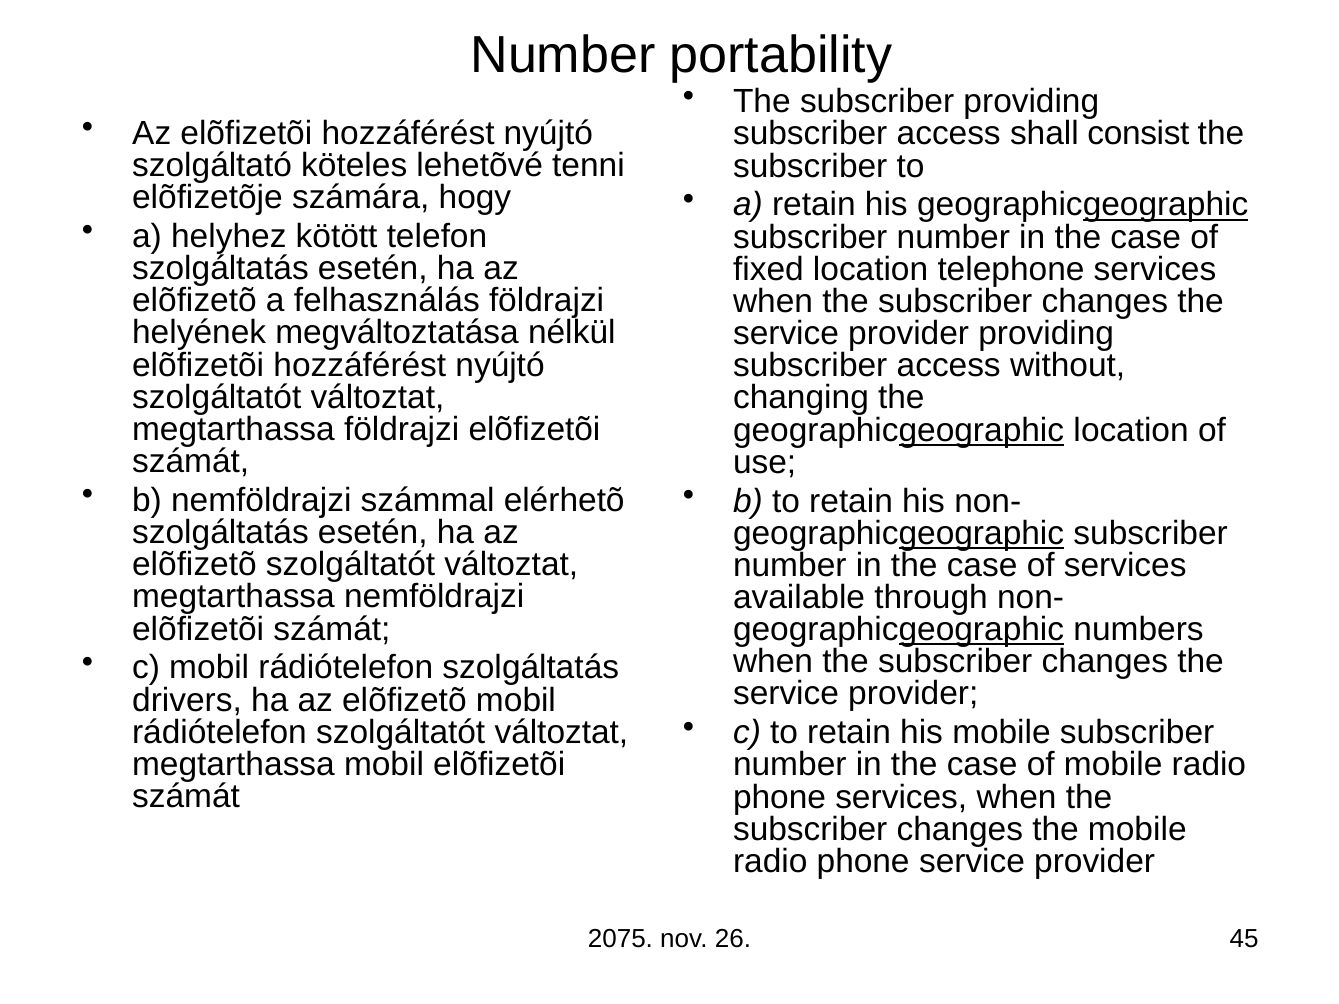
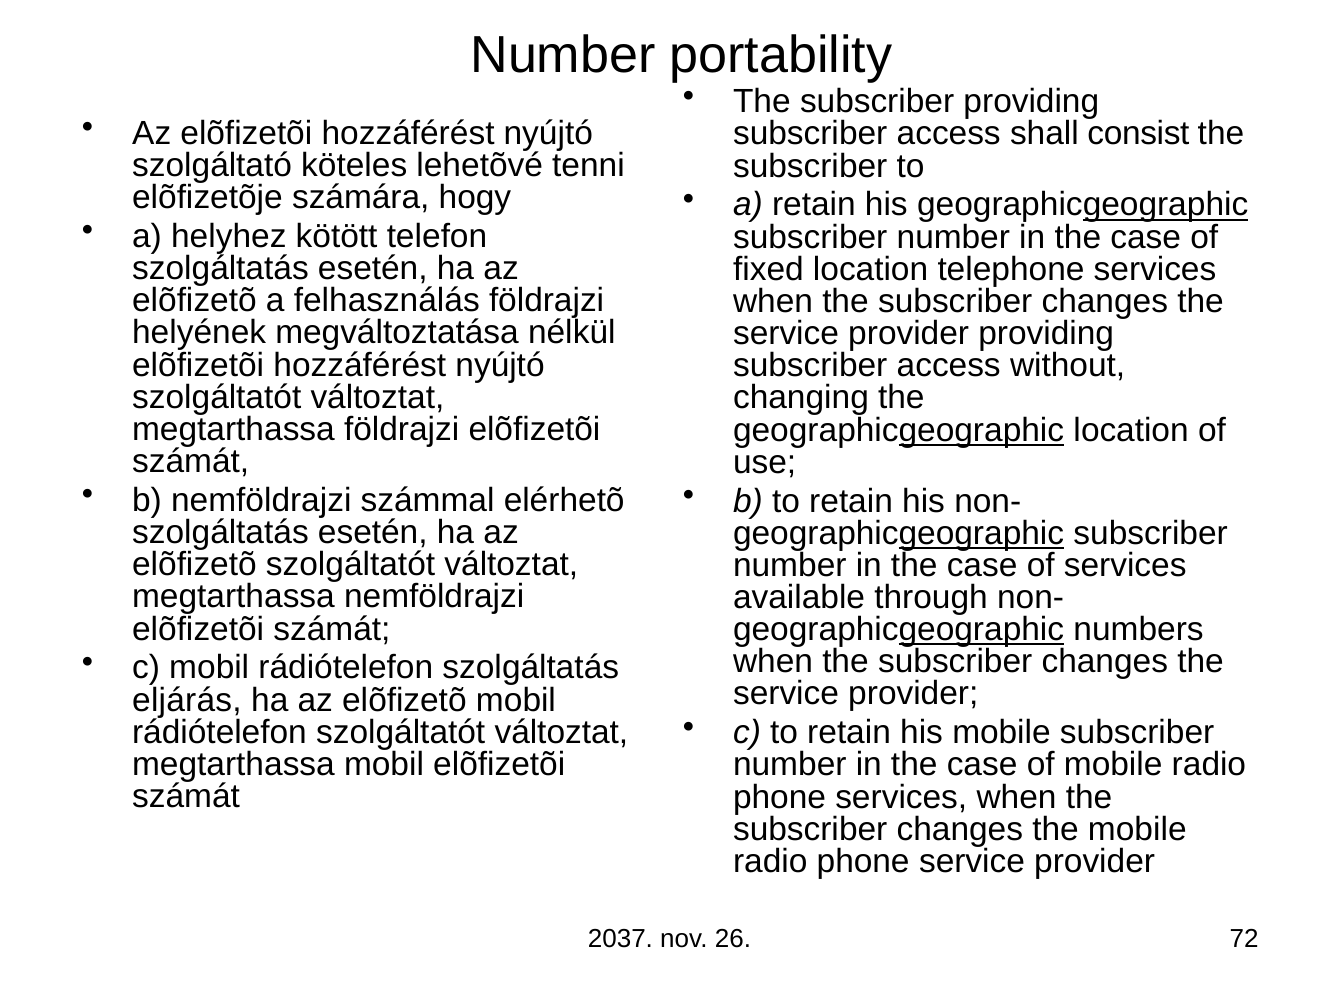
drivers: drivers -> eljárás
2075: 2075 -> 2037
45: 45 -> 72
